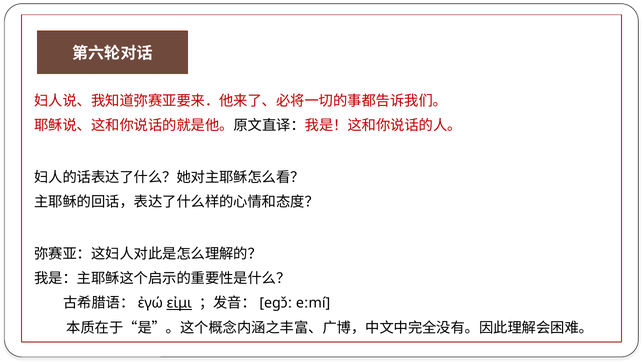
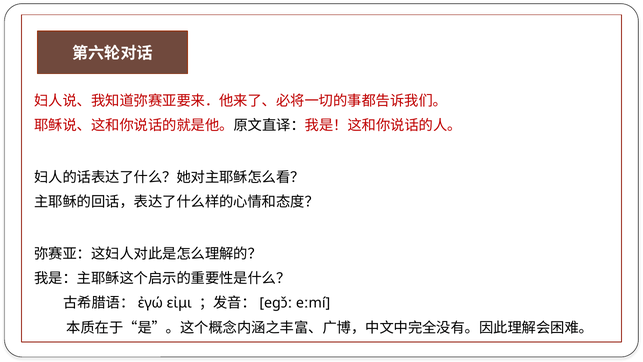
εἰμι underline: present -> none
